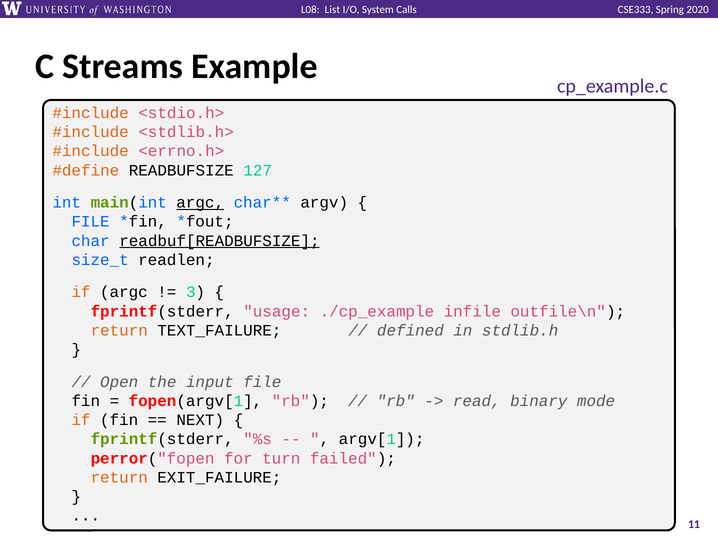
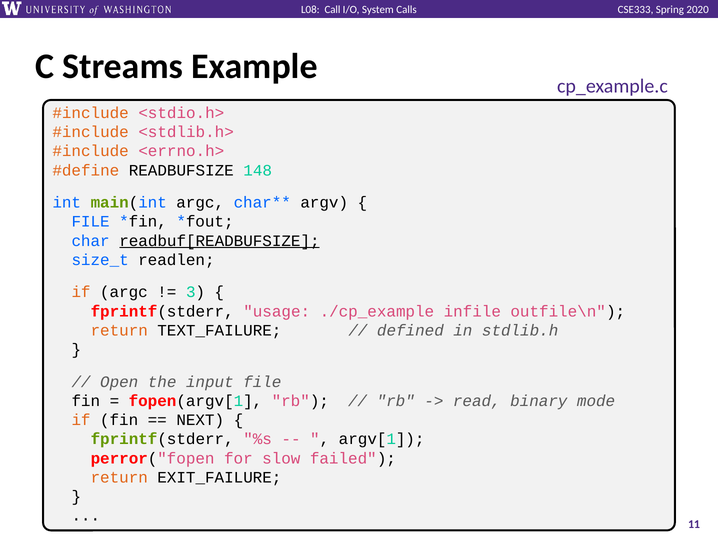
List: List -> Call
127: 127 -> 148
argc at (200, 203) underline: present -> none
turn: turn -> slow
